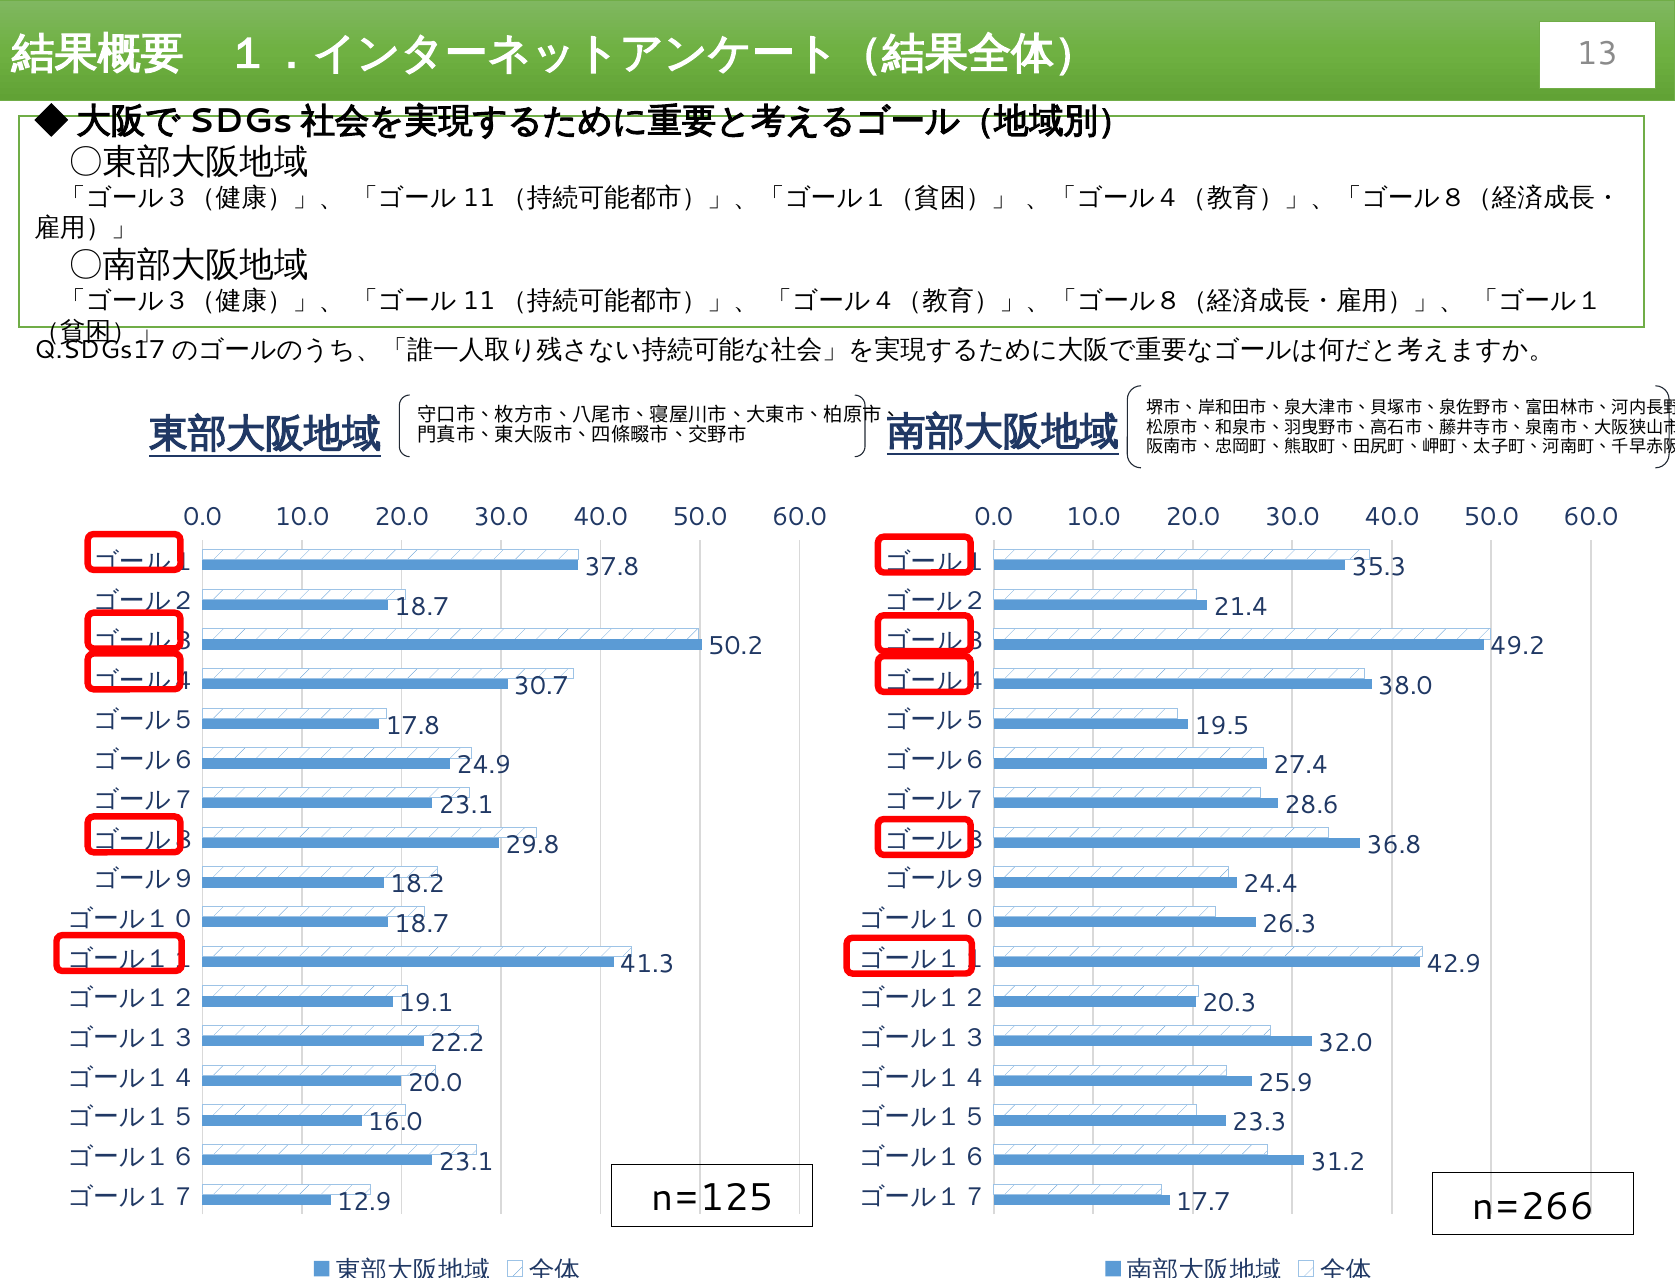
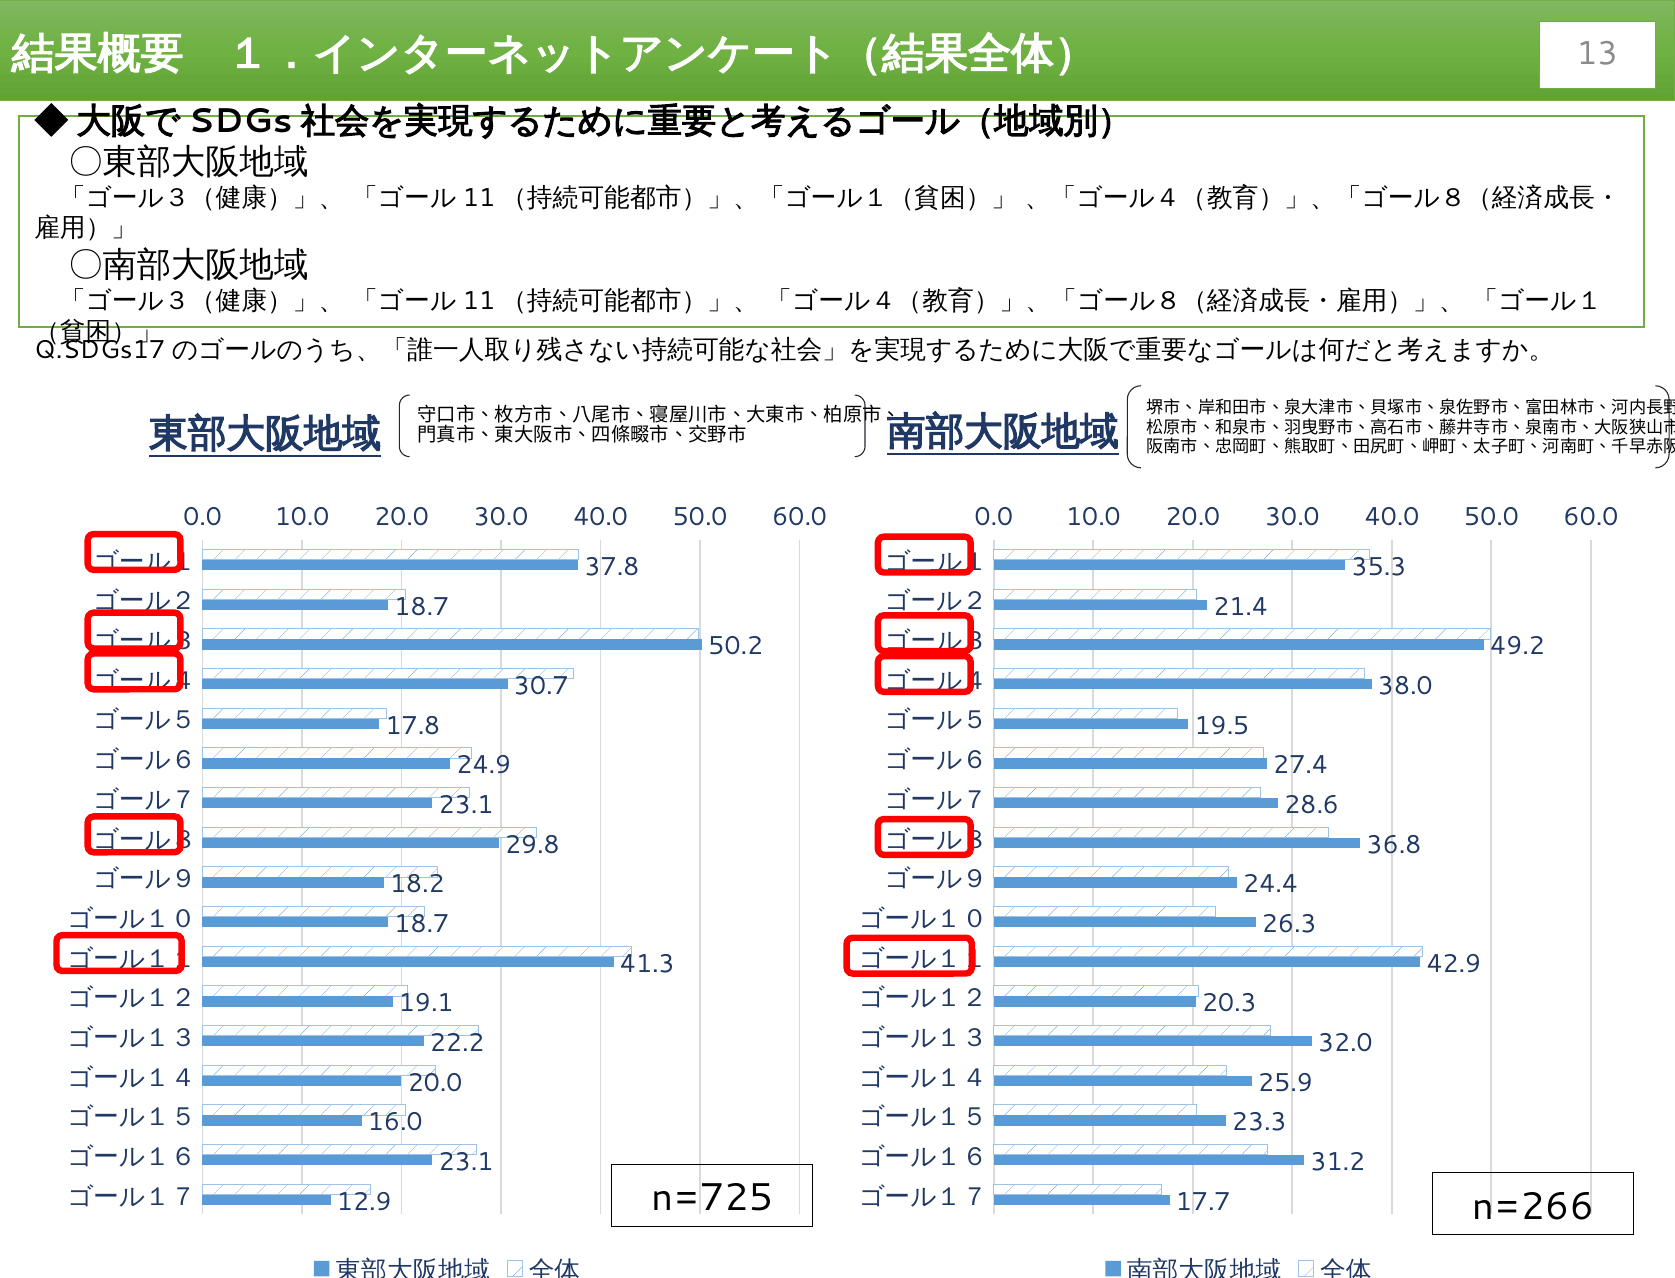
n=125: n=125 -> n=725
